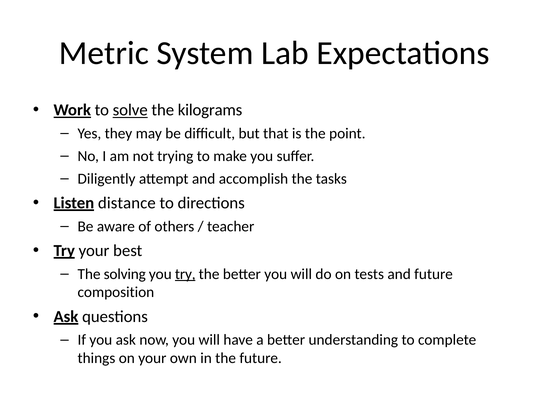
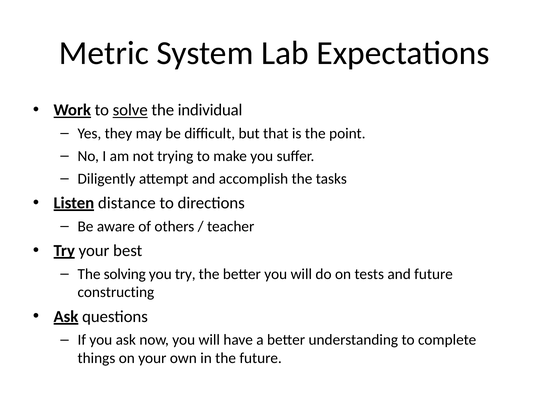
kilograms: kilograms -> individual
try at (185, 274) underline: present -> none
composition: composition -> constructing
